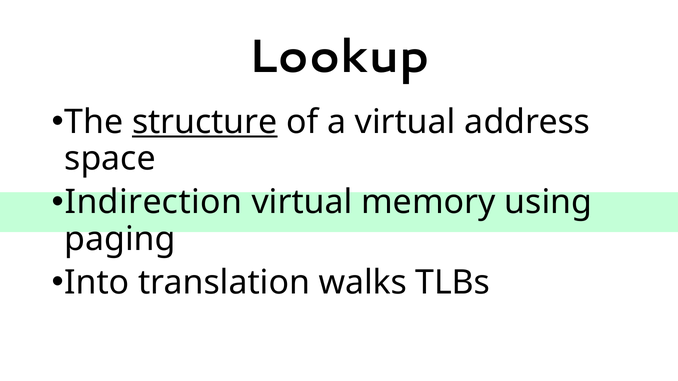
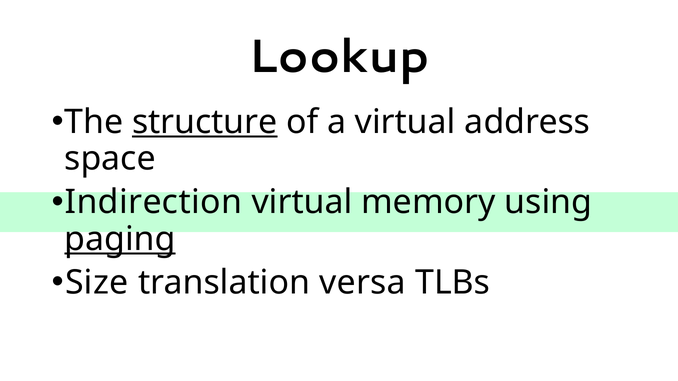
paging underline: none -> present
Into: Into -> Size
walks: walks -> versa
